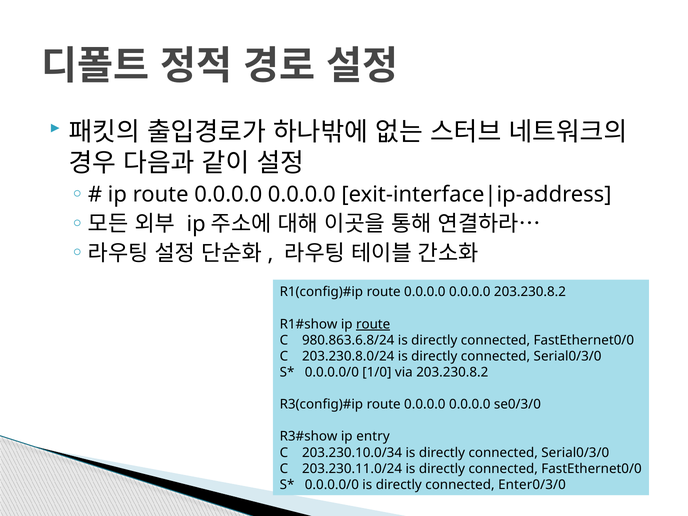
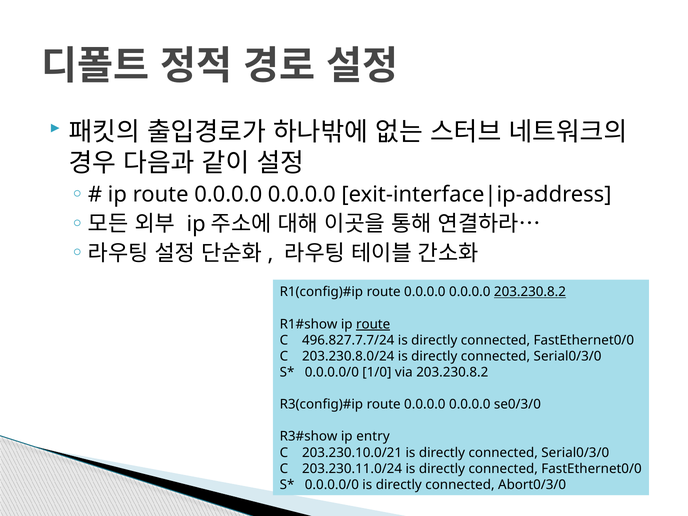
203.230.8.2 at (530, 292) underline: none -> present
980.863.6.8/24: 980.863.6.8/24 -> 496.827.7.7/24
203.230.10.0/34: 203.230.10.0/34 -> 203.230.10.0/21
Enter0/3/0: Enter0/3/0 -> Abort0/3/0
